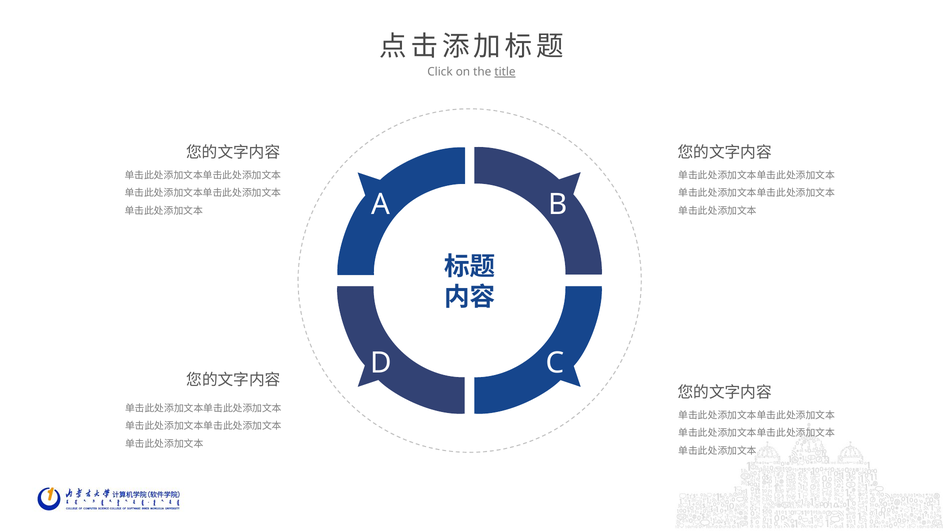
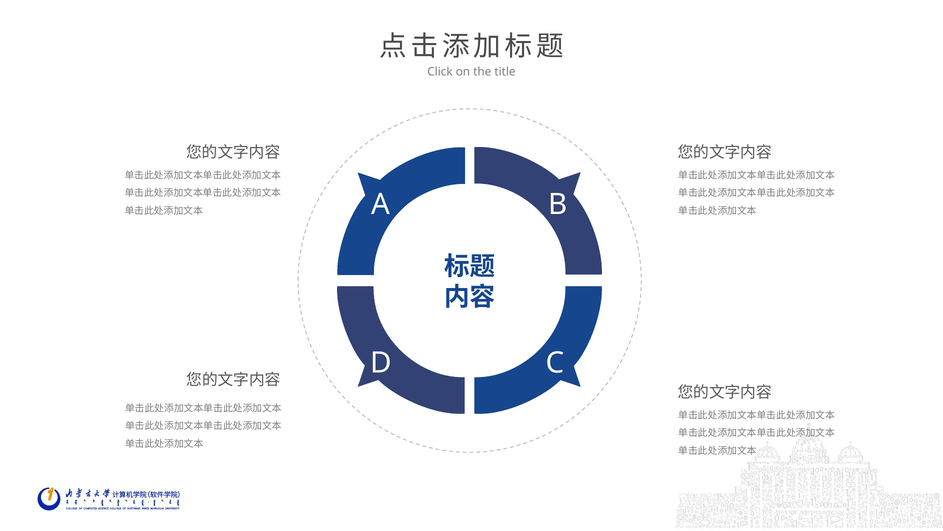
title underline: present -> none
